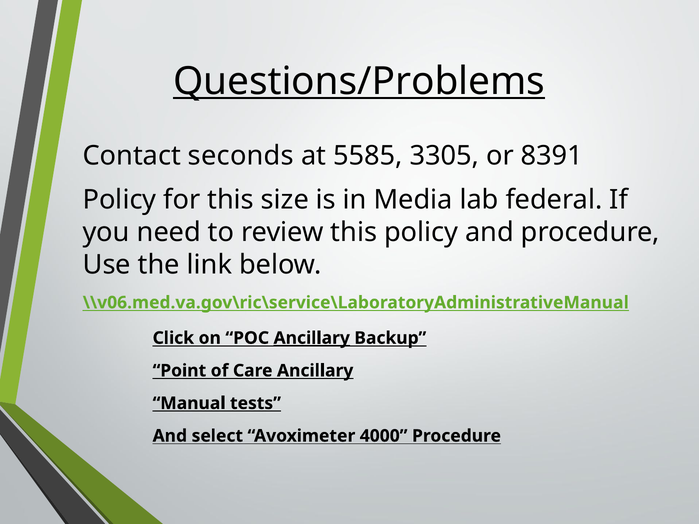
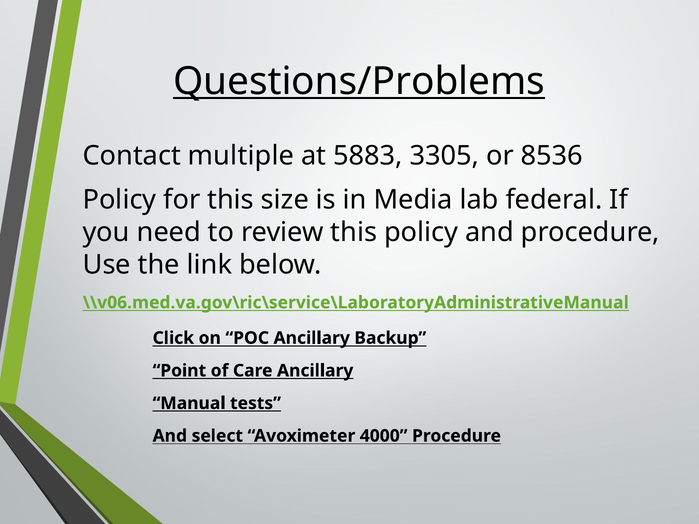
seconds: seconds -> multiple
5585: 5585 -> 5883
8391: 8391 -> 8536
Ancillary at (312, 338) underline: present -> none
